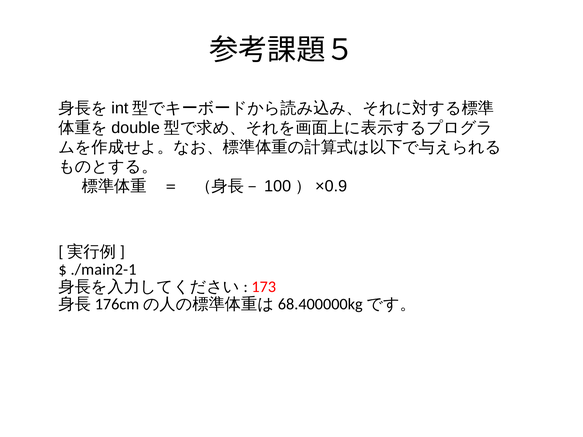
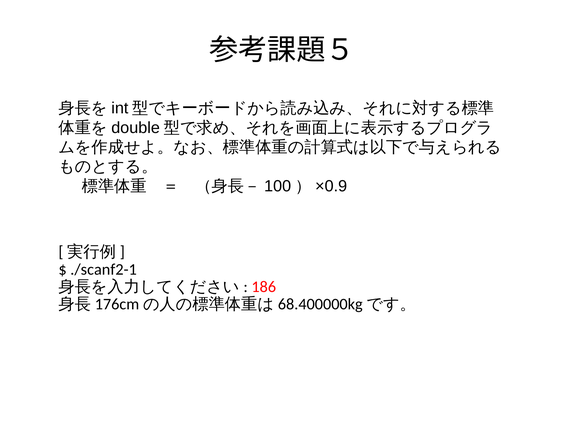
./main2-1: ./main2-1 -> ./scanf2-1
173: 173 -> 186
